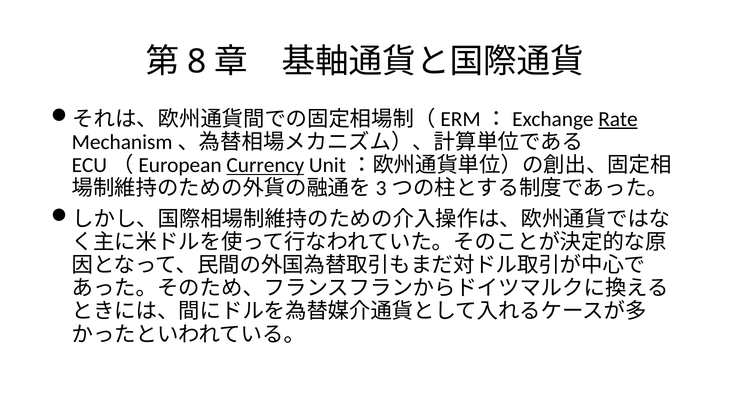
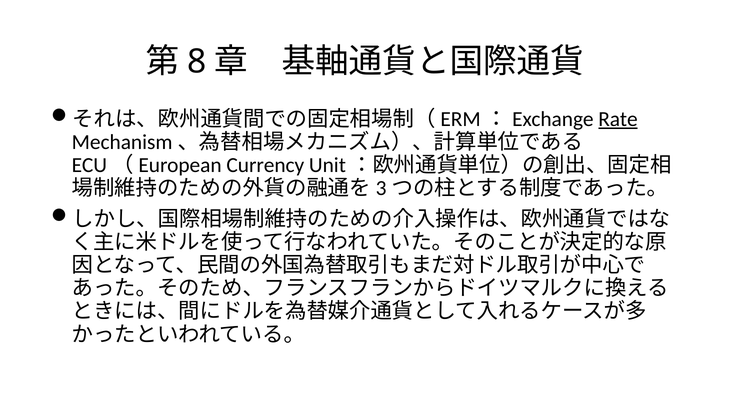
Currency underline: present -> none
